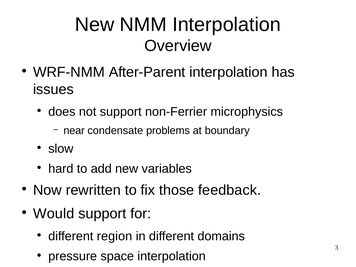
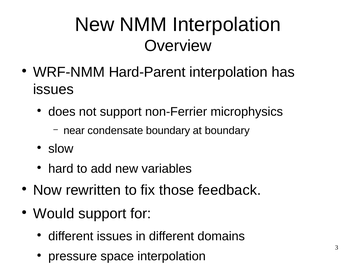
After-Parent: After-Parent -> Hard-Parent
condensate problems: problems -> boundary
different region: region -> issues
